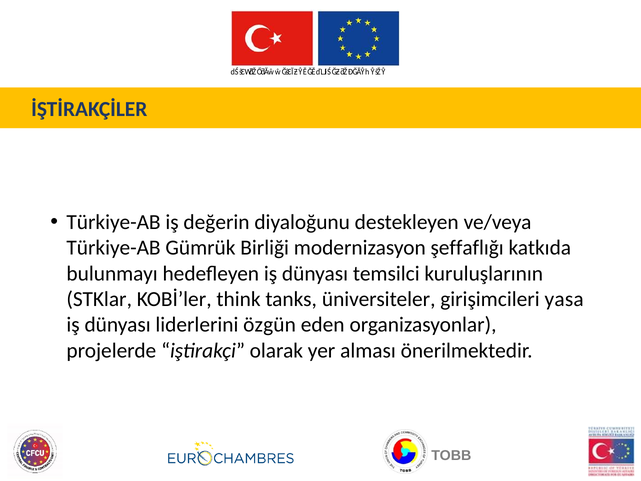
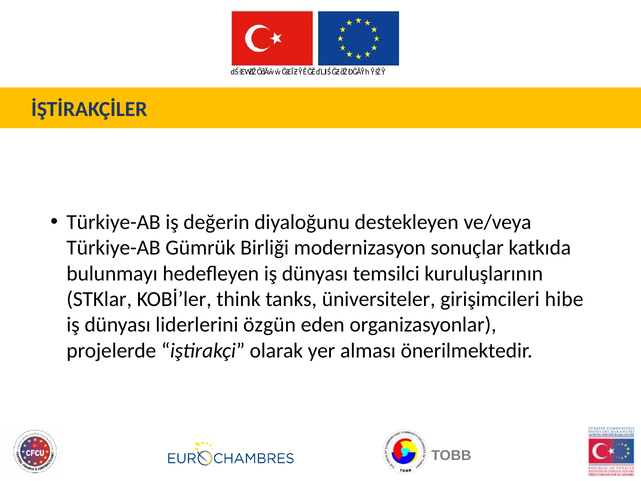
şeffaflığı: şeffaflığı -> sonuçlar
yasa: yasa -> hibe
